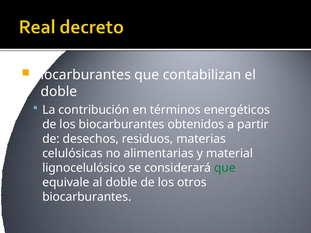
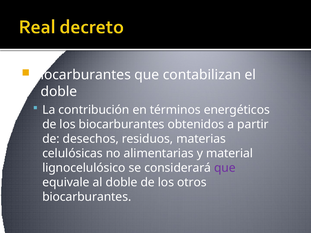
que at (225, 168) colour: green -> purple
